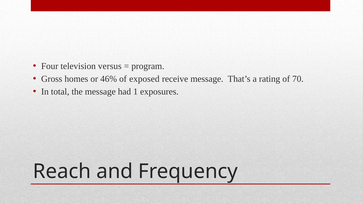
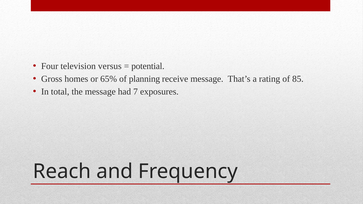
program: program -> potential
46%: 46% -> 65%
exposed: exposed -> planning
70: 70 -> 85
1: 1 -> 7
